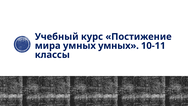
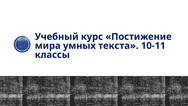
умных умных: умных -> текста
